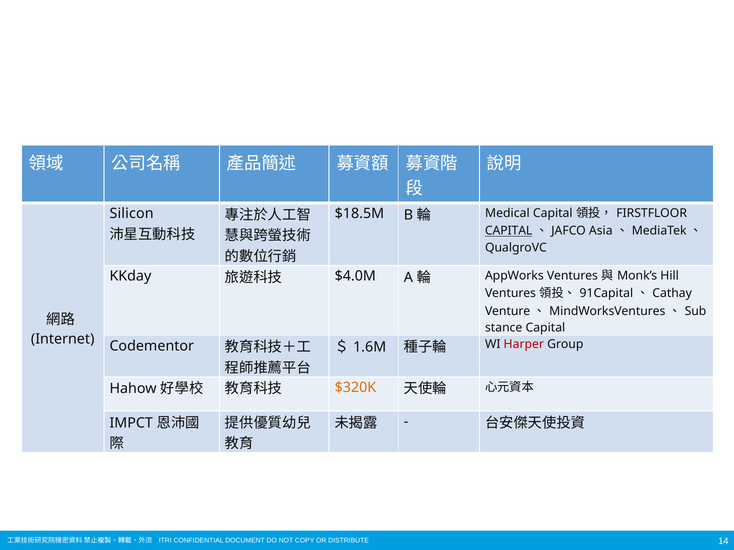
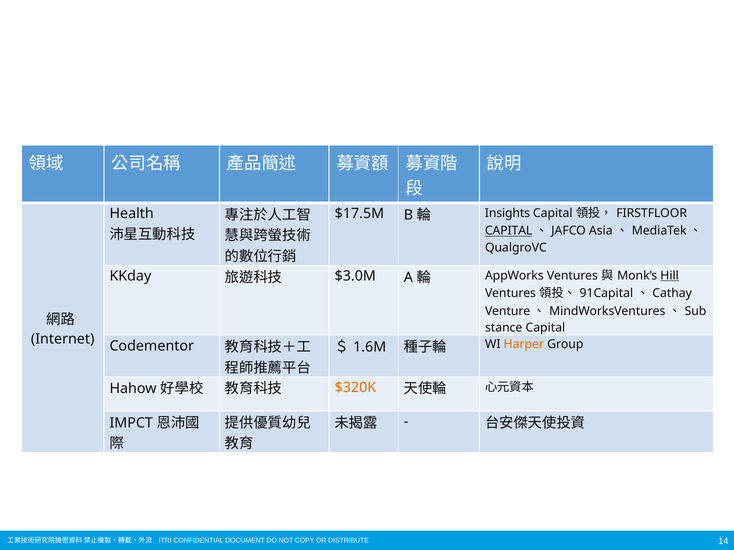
Silicon: Silicon -> Health
$18.5M: $18.5M -> $17.5M
Medical: Medical -> Insights
$4.0M: $4.0M -> $3.0M
Hill underline: none -> present
Harper colour: red -> orange
